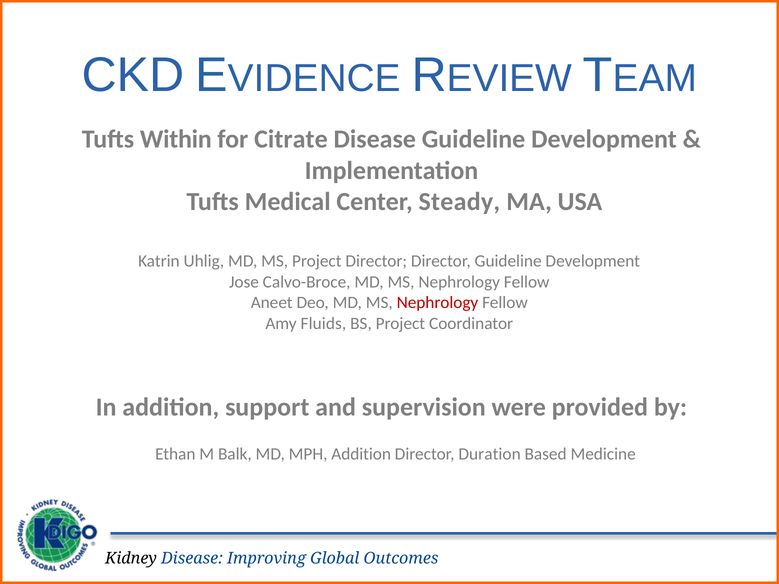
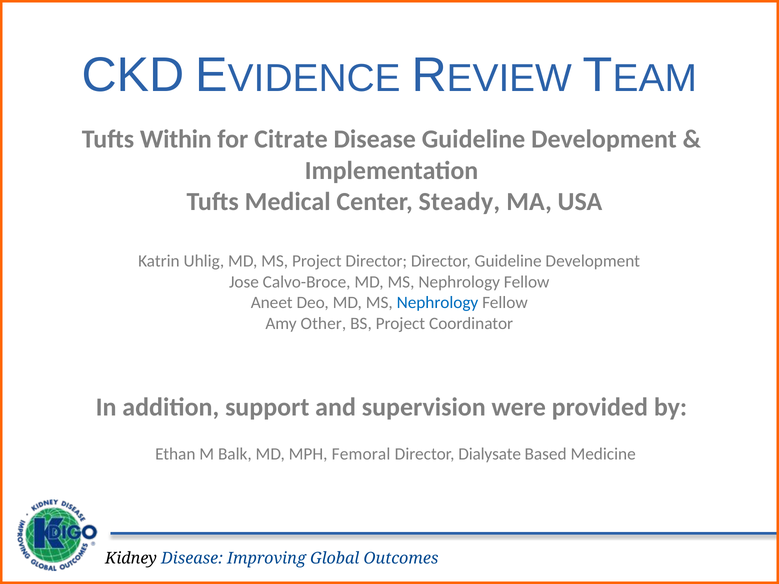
Nephrology at (437, 303) colour: red -> blue
Fluids: Fluids -> Other
MPH Addition: Addition -> Femoral
Duration: Duration -> Dialysate
